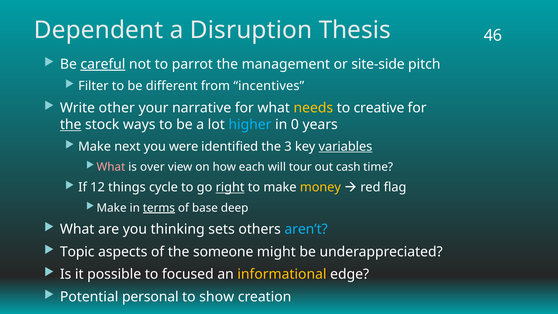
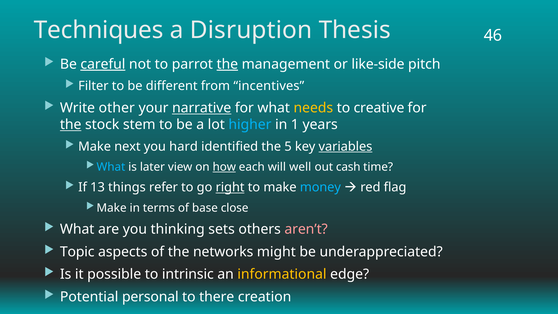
Dependent: Dependent -> Techniques
the at (227, 64) underline: none -> present
site-side: site-side -> like-side
narrative underline: none -> present
ways: ways -> stem
0: 0 -> 1
were: were -> hard
3: 3 -> 5
What at (111, 167) colour: pink -> light blue
over: over -> later
how underline: none -> present
tour: tour -> well
12: 12 -> 13
cycle: cycle -> refer
money colour: yellow -> light blue
terms underline: present -> none
deep: deep -> close
aren’t colour: light blue -> pink
someone: someone -> networks
focused: focused -> intrinsic
show: show -> there
